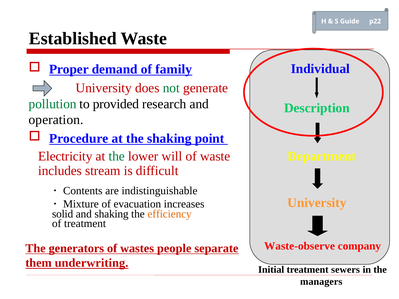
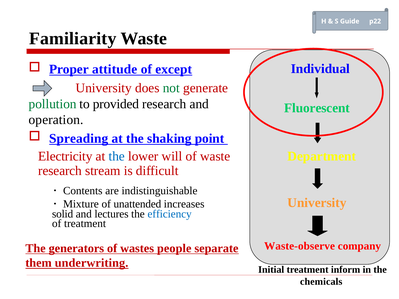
Established: Established -> Familiarity
demand: demand -> attitude
family: family -> except
Description: Description -> Fluorescent
Procedure: Procedure -> Spreading
the at (117, 156) colour: green -> blue
includes at (60, 171): includes -> research
evacuation: evacuation -> unattended
and shaking: shaking -> lectures
efficiency colour: orange -> blue
sewers: sewers -> inform
managers: managers -> chemicals
